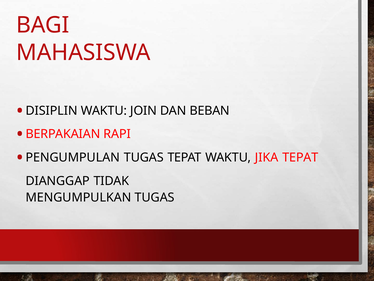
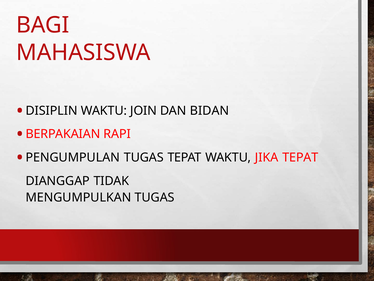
BEBAN: BEBAN -> BIDAN
